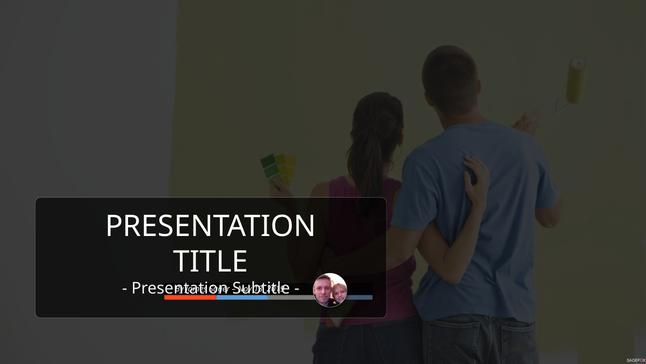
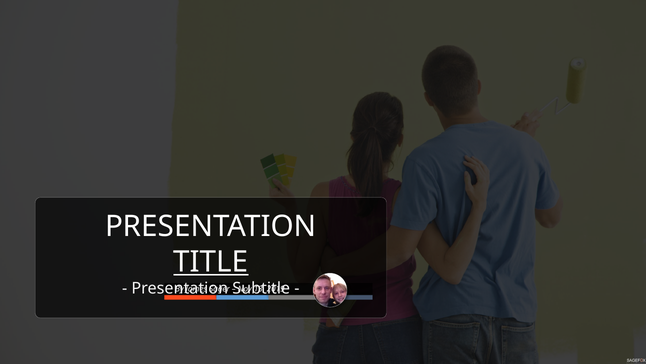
TITLE underline: none -> present
